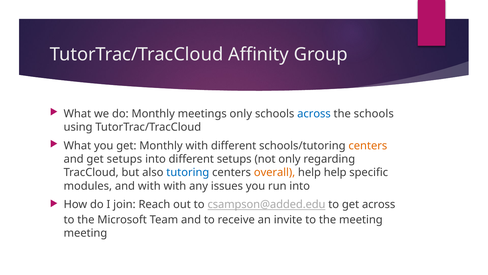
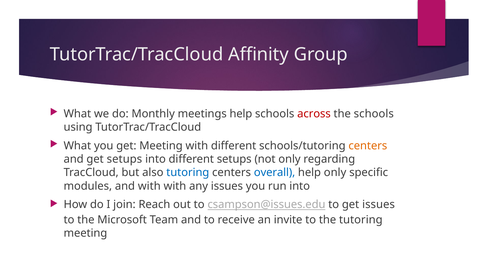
meetings only: only -> help
across at (314, 114) colour: blue -> red
get Monthly: Monthly -> Meeting
overall colour: orange -> blue
help help: help -> only
csampson@added.edu: csampson@added.edu -> csampson@issues.edu
get across: across -> issues
the meeting: meeting -> tutoring
